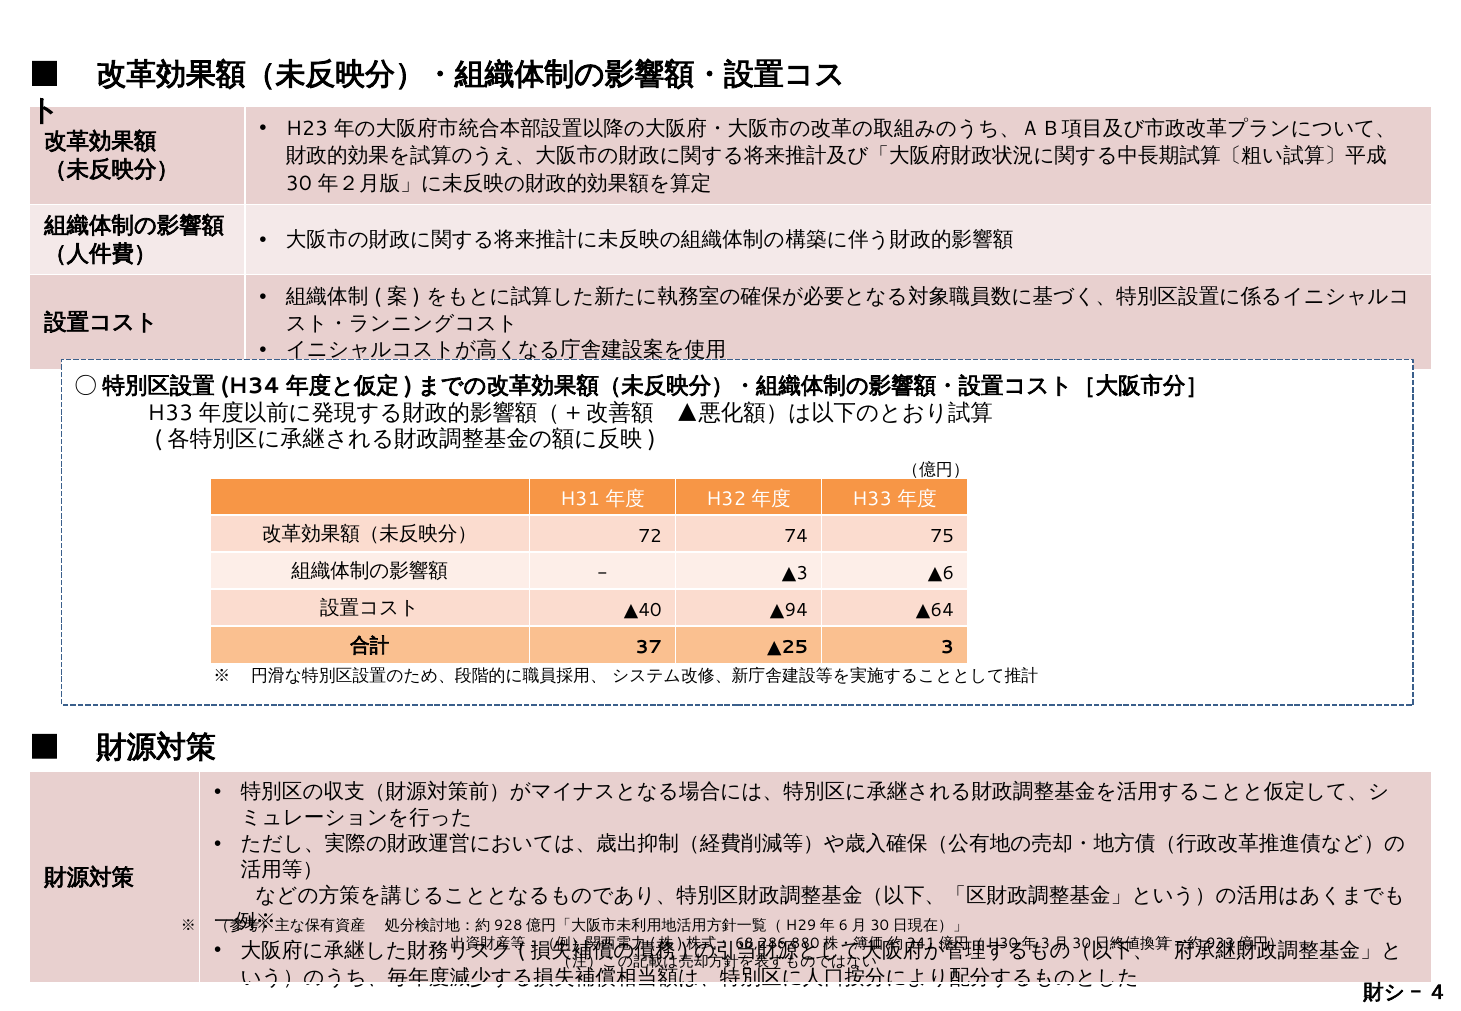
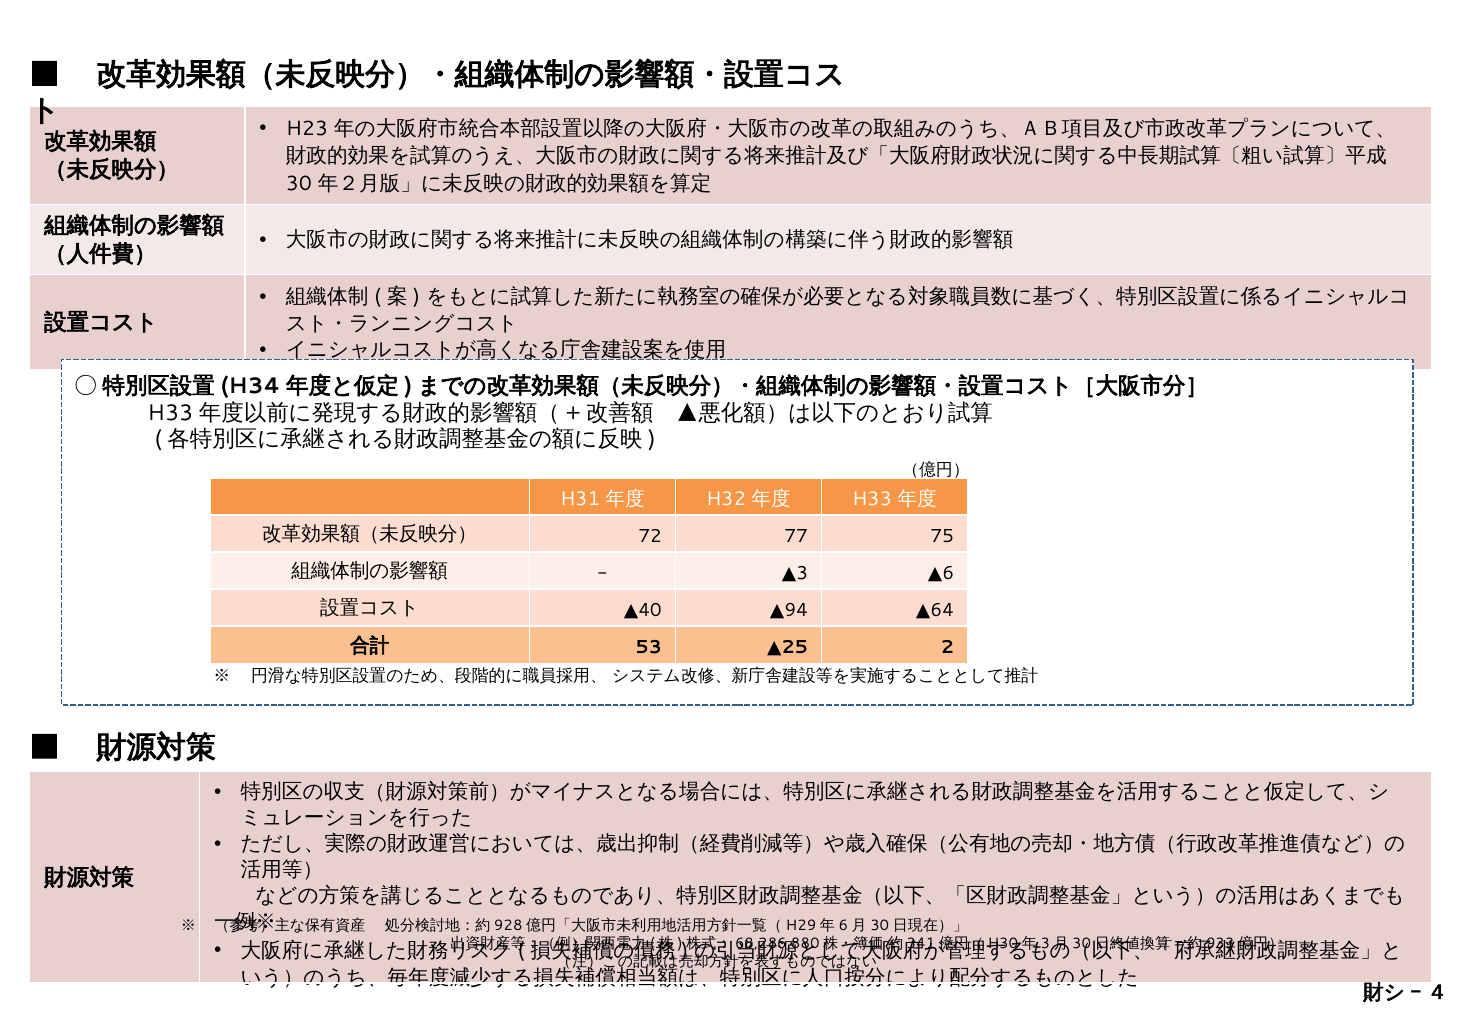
74: 74 -> 77
37: 37 -> 53
3: 3 -> 2
